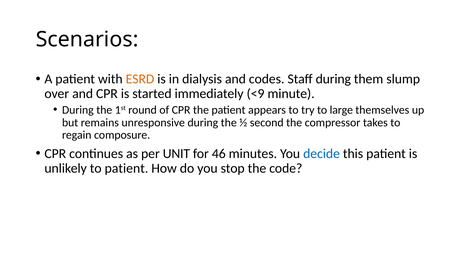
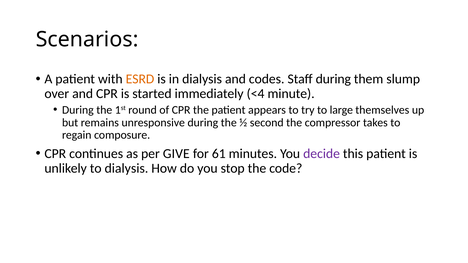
<9: <9 -> <4
UNIT: UNIT -> GIVE
46: 46 -> 61
decide colour: blue -> purple
to patient: patient -> dialysis
